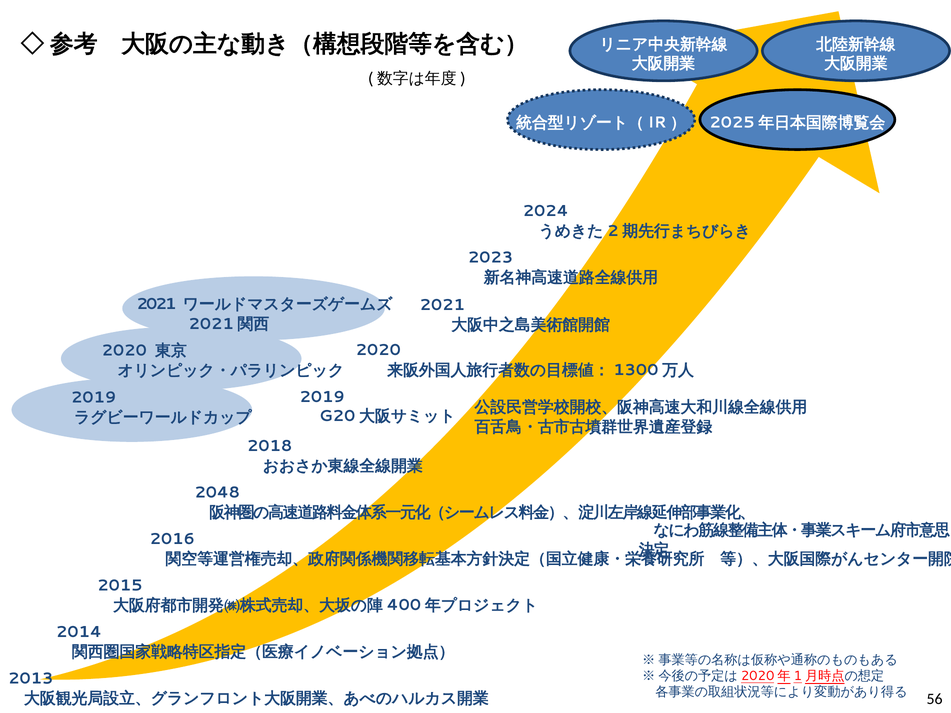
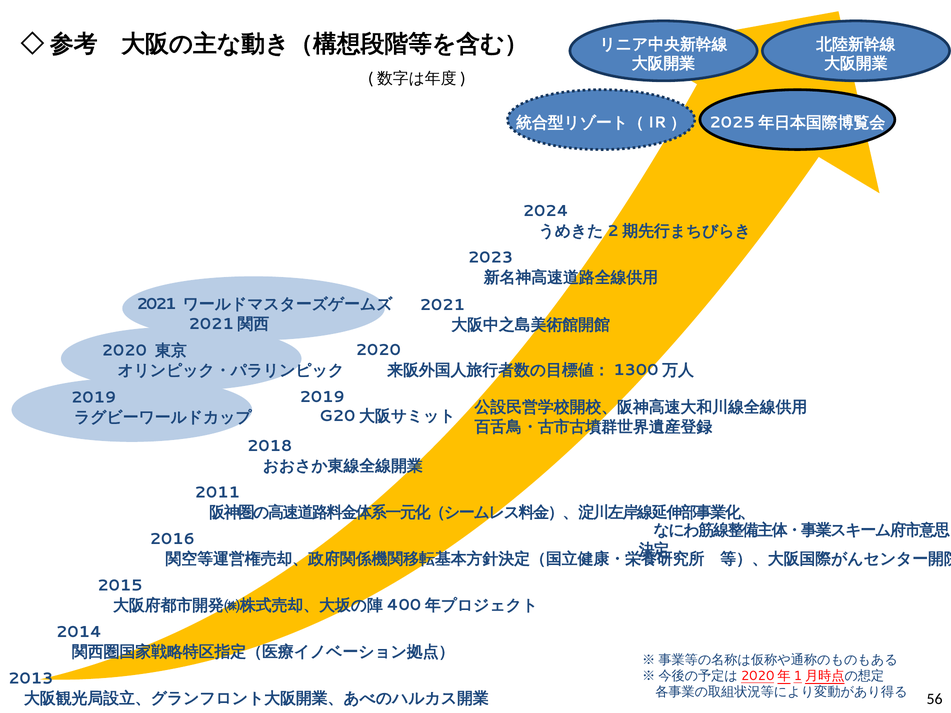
2048: 2048 -> 2011
